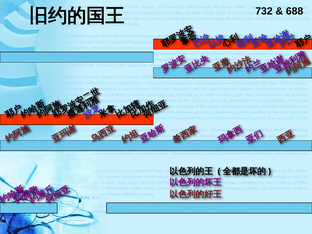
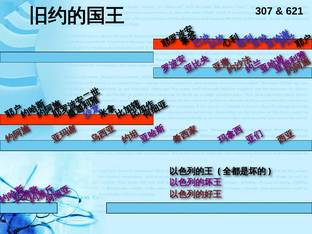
732: 732 -> 307
688: 688 -> 621
